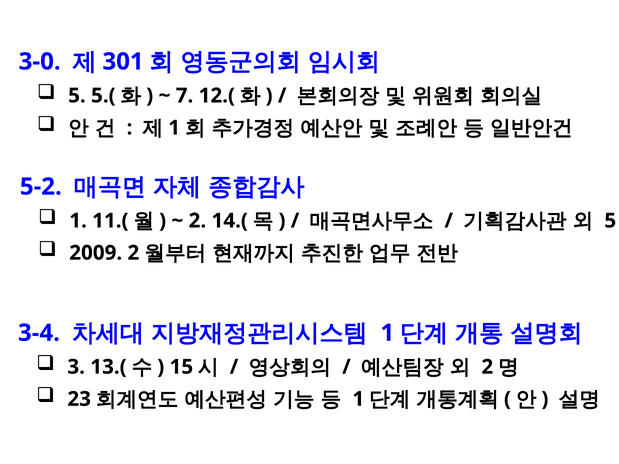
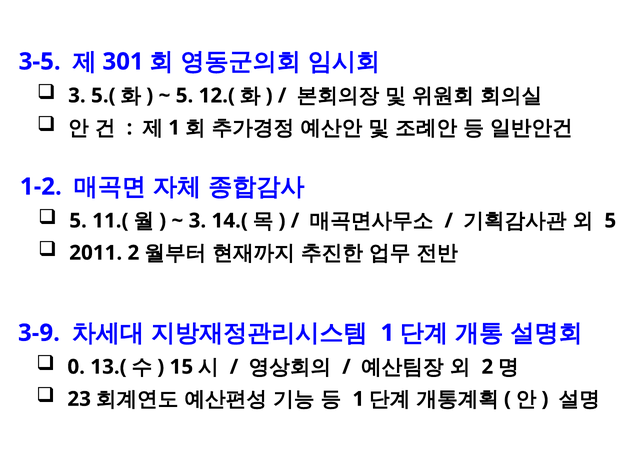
3-0: 3-0 -> 3-5
5 at (77, 96): 5 -> 3
7 at (185, 96): 7 -> 5
5-2: 5-2 -> 1-2
1 at (78, 221): 1 -> 5
2 at (197, 221): 2 -> 3
2009: 2009 -> 2011
3-4: 3-4 -> 3-9
3: 3 -> 0
